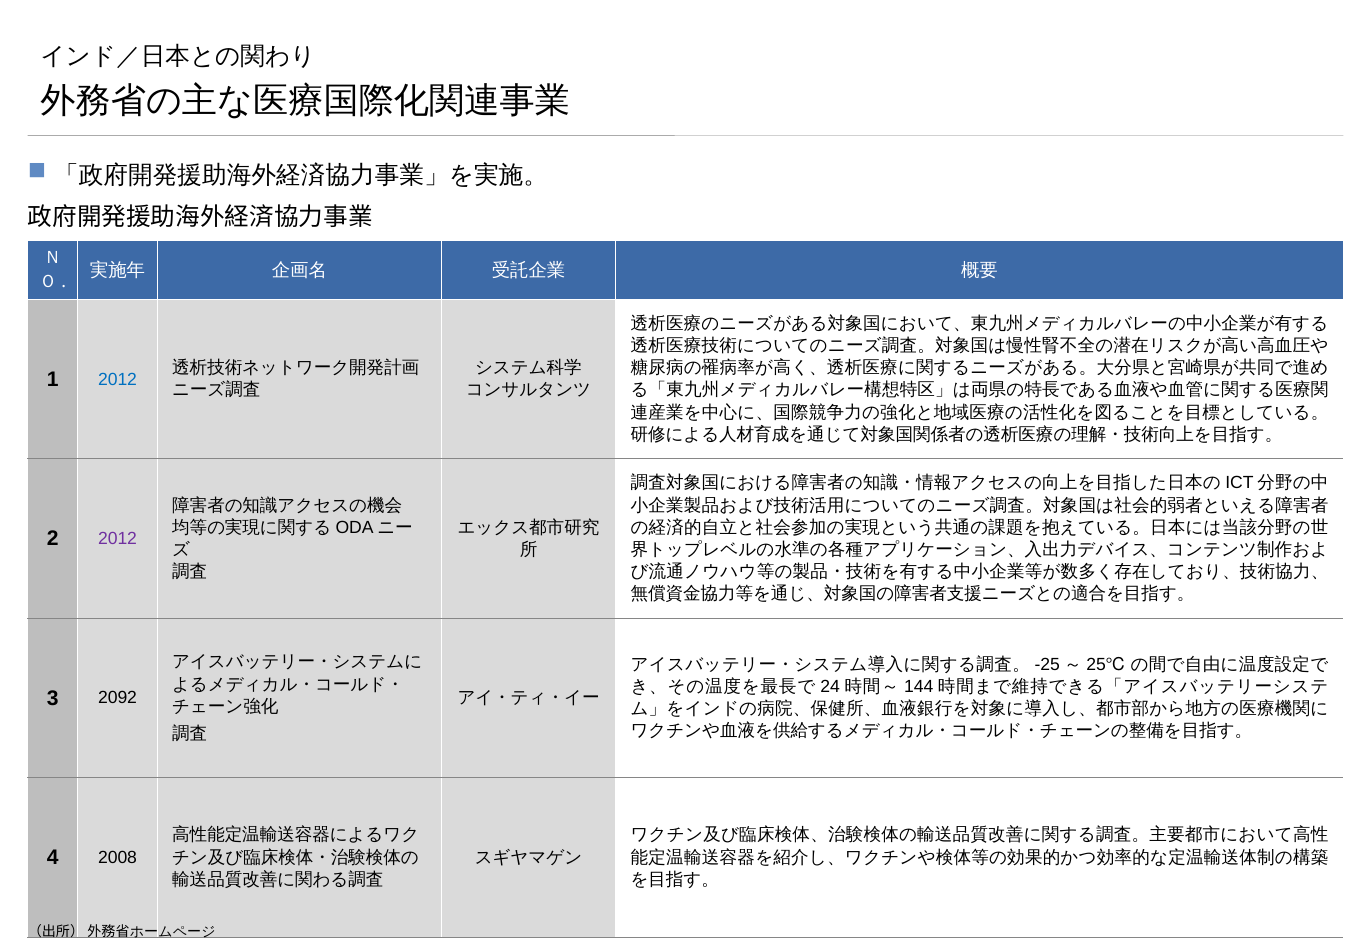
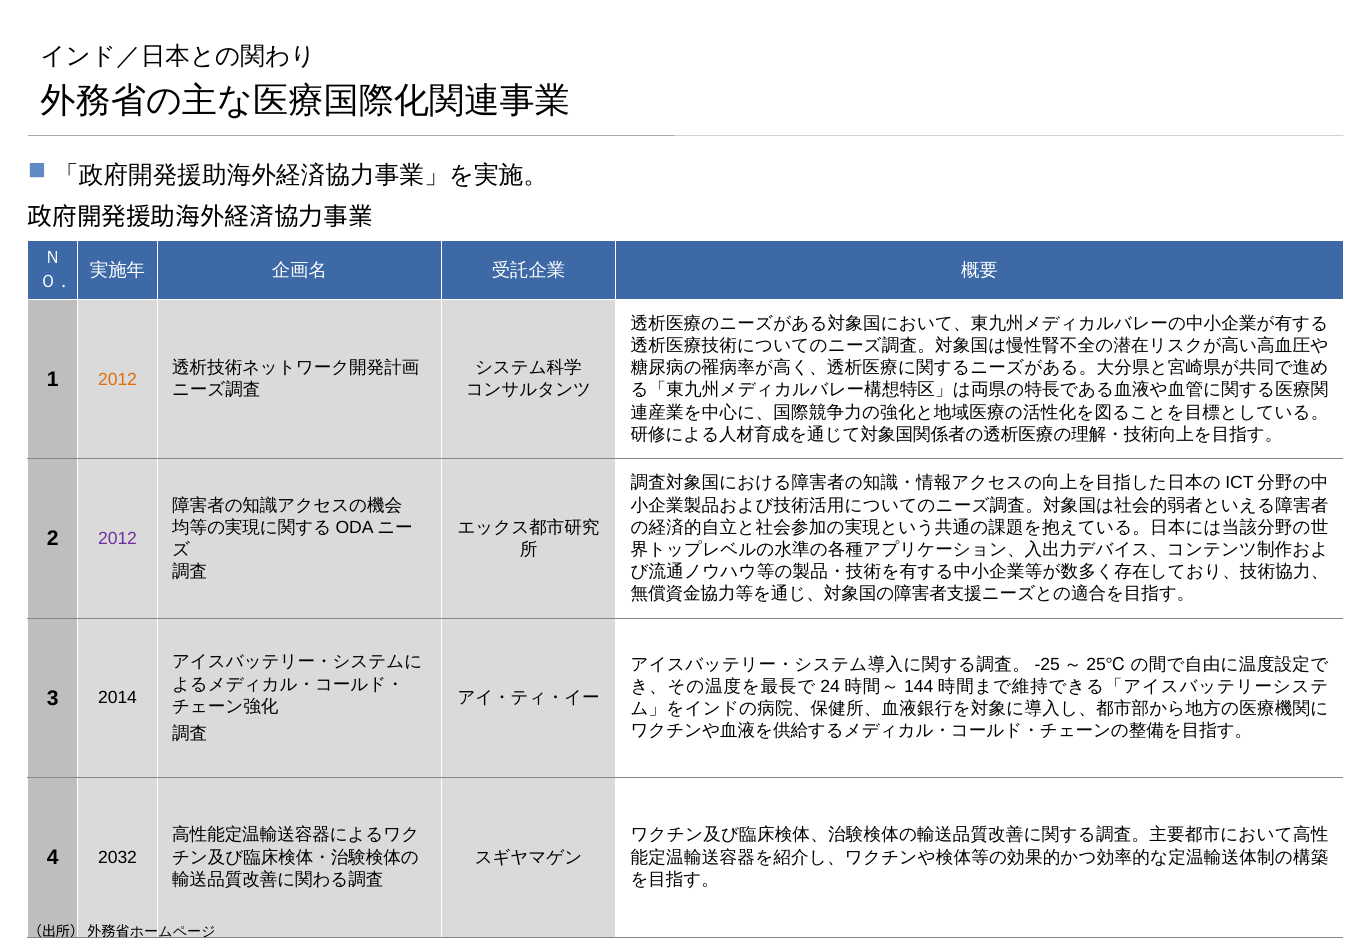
2012 at (118, 379) colour: blue -> orange
2092: 2092 -> 2014
2008: 2008 -> 2032
